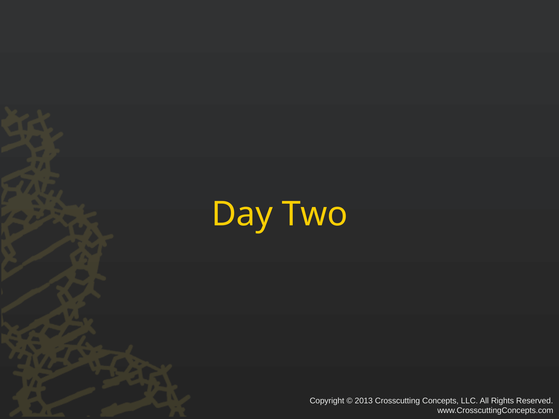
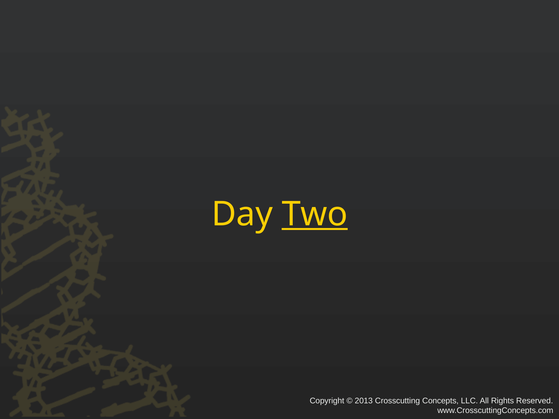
Two underline: none -> present
